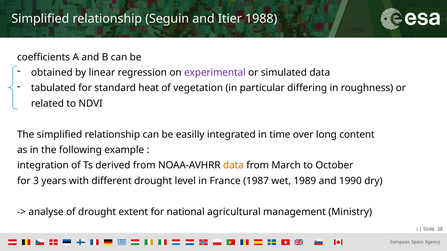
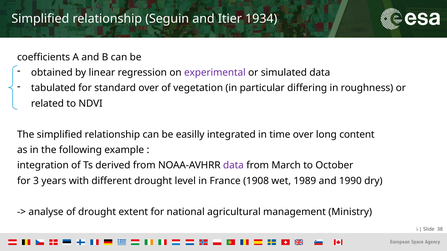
1988: 1988 -> 1934
standard heat: heat -> over
data at (233, 166) colour: orange -> purple
1987: 1987 -> 1908
